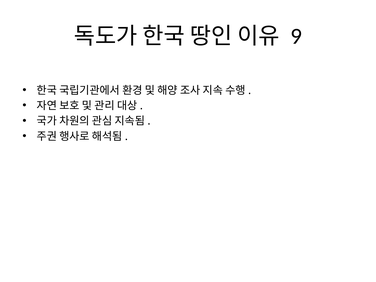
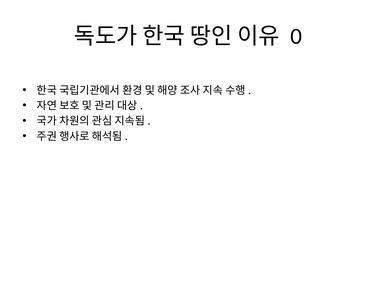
9: 9 -> 0
